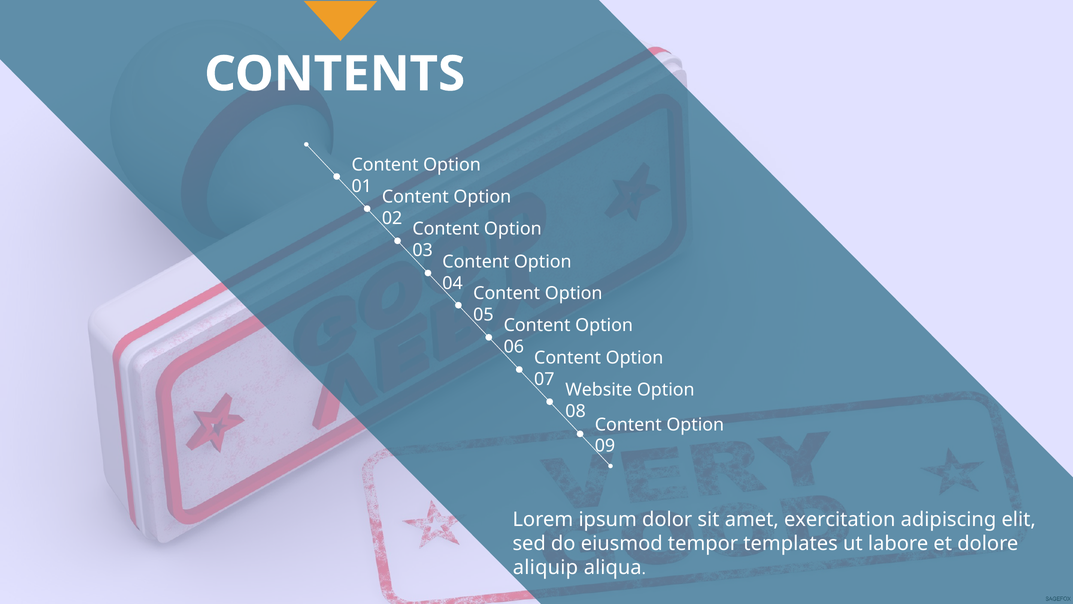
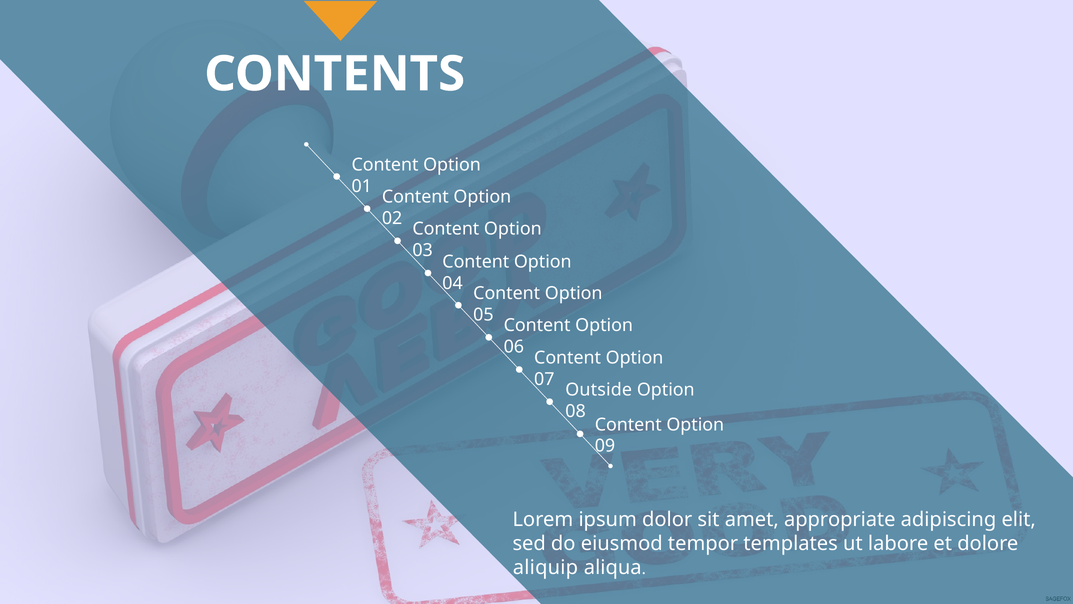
Website: Website -> Outside
exercitation: exercitation -> appropriate
